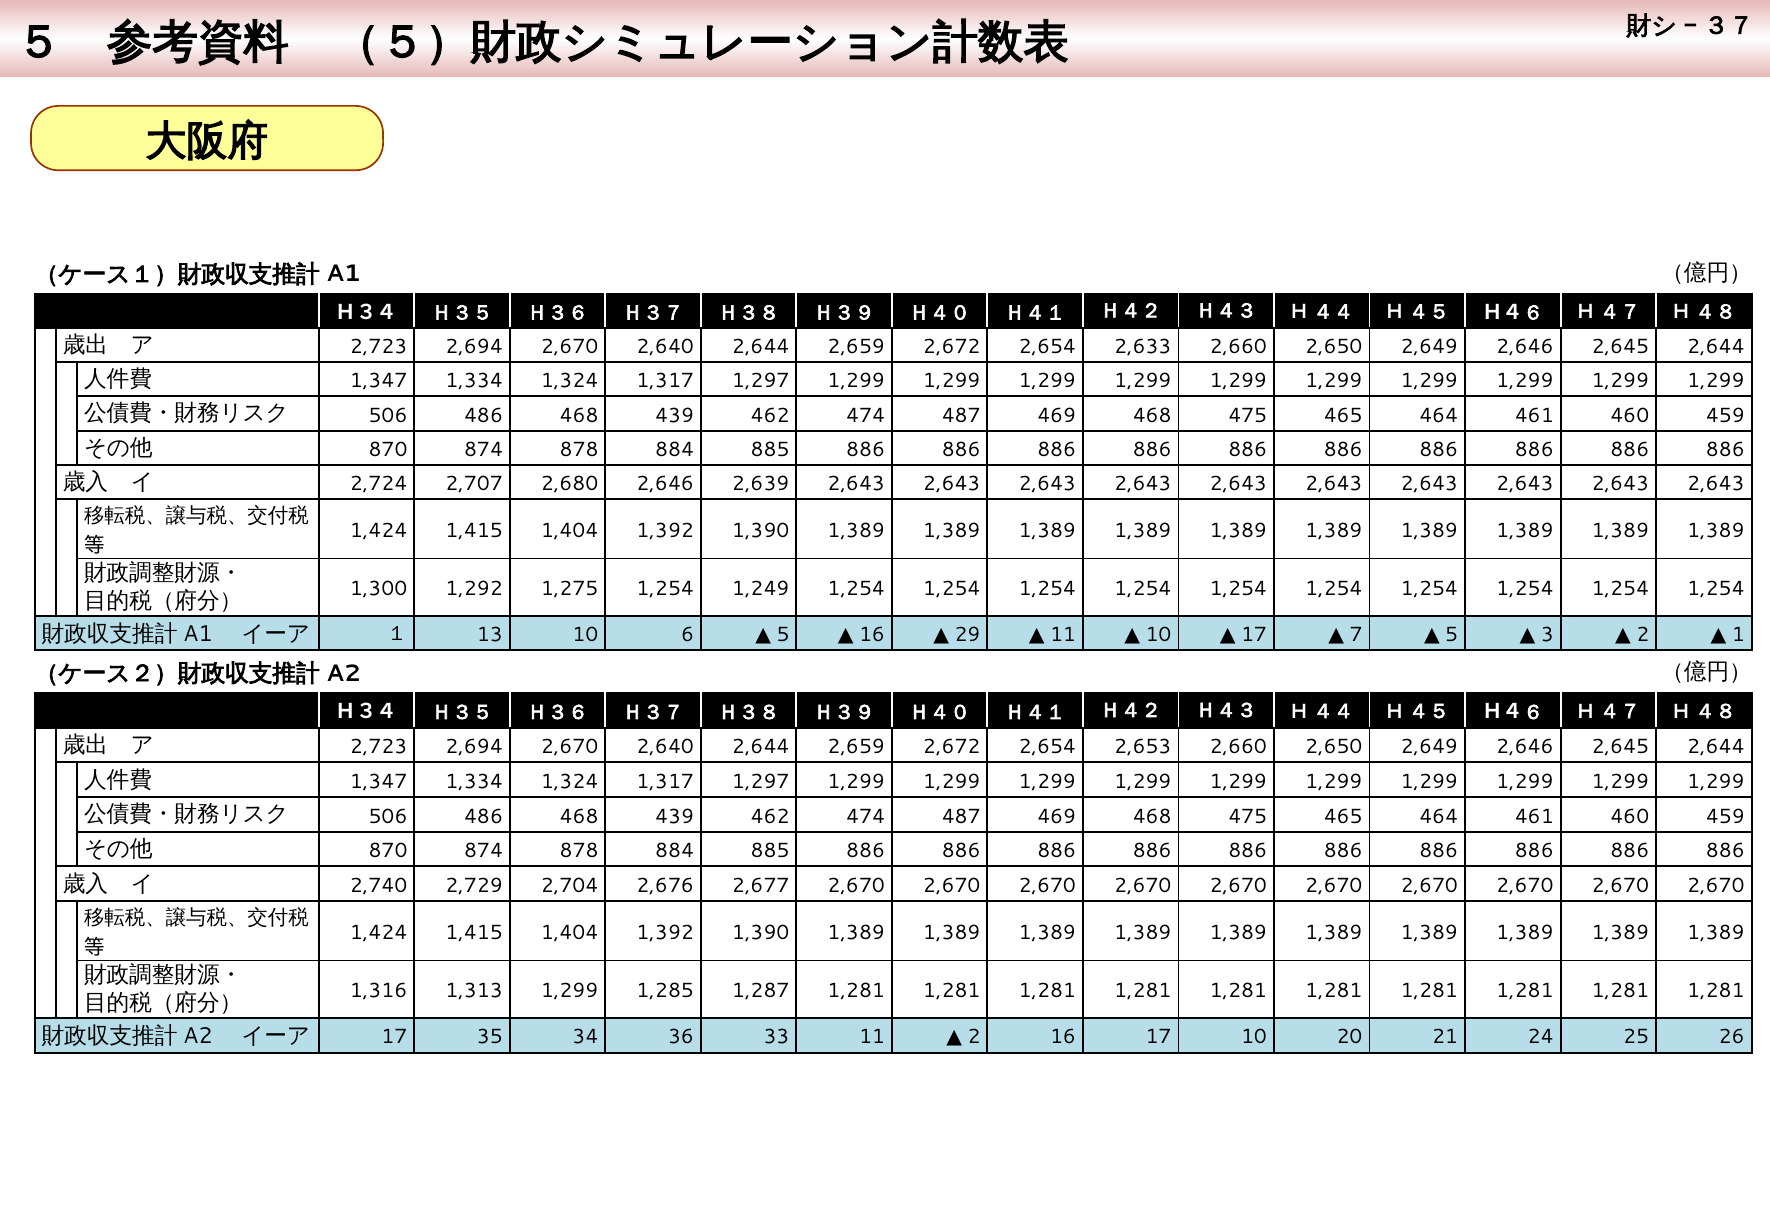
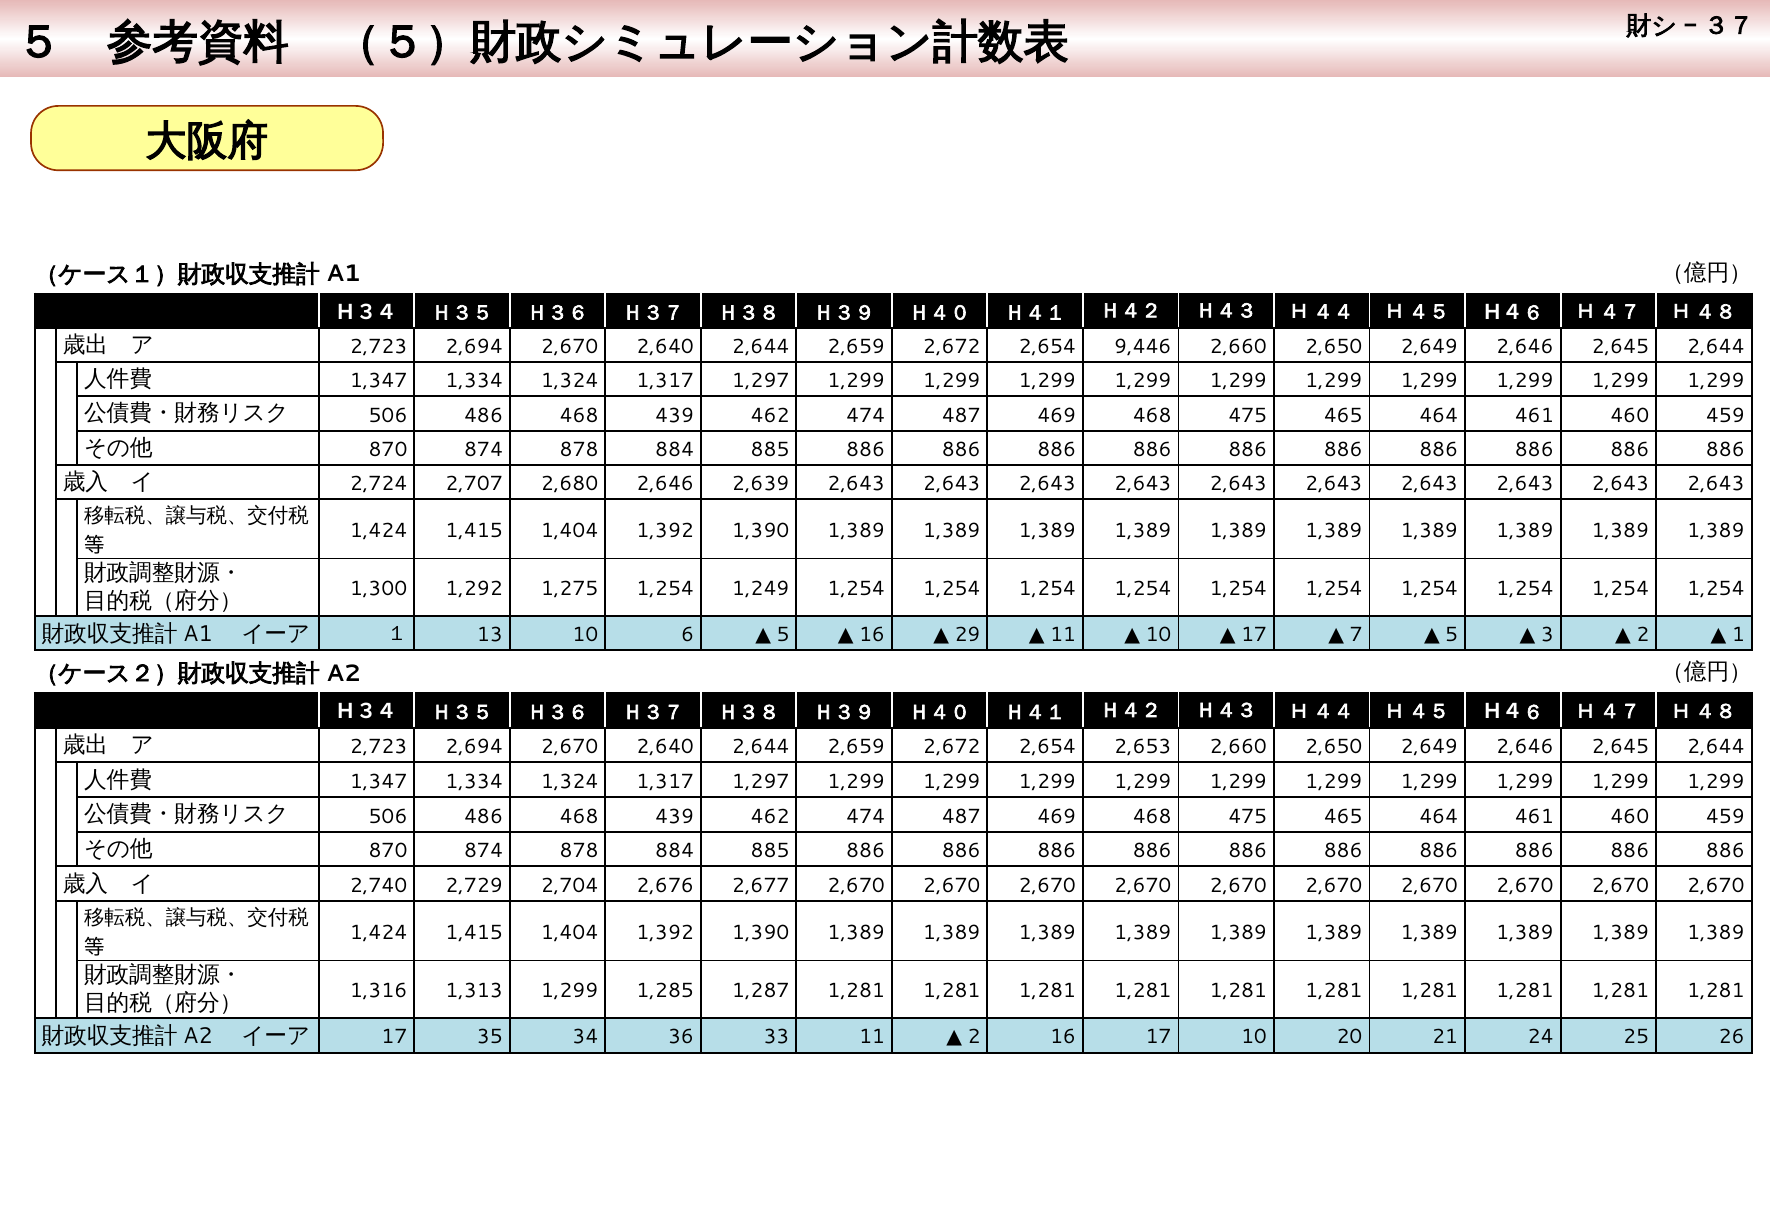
2,633: 2,633 -> 9,446
